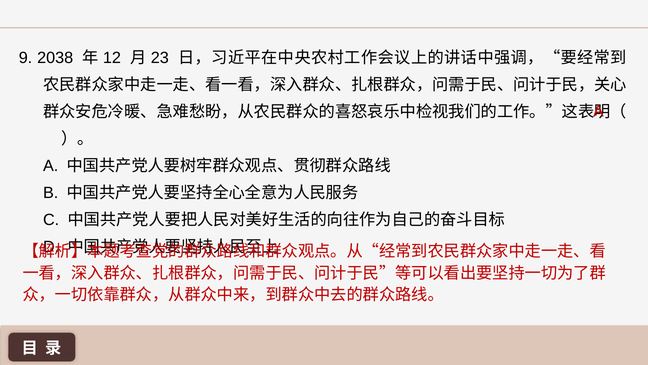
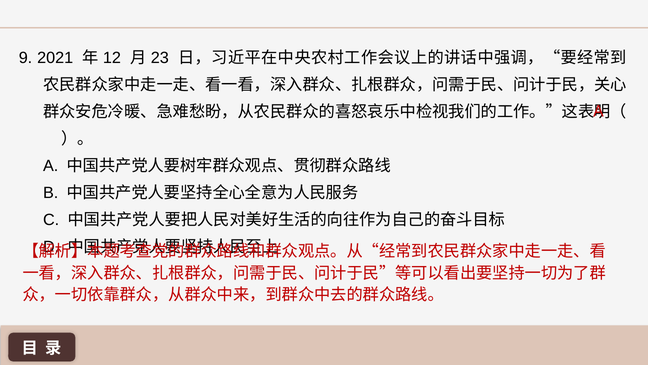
2038: 2038 -> 2021
